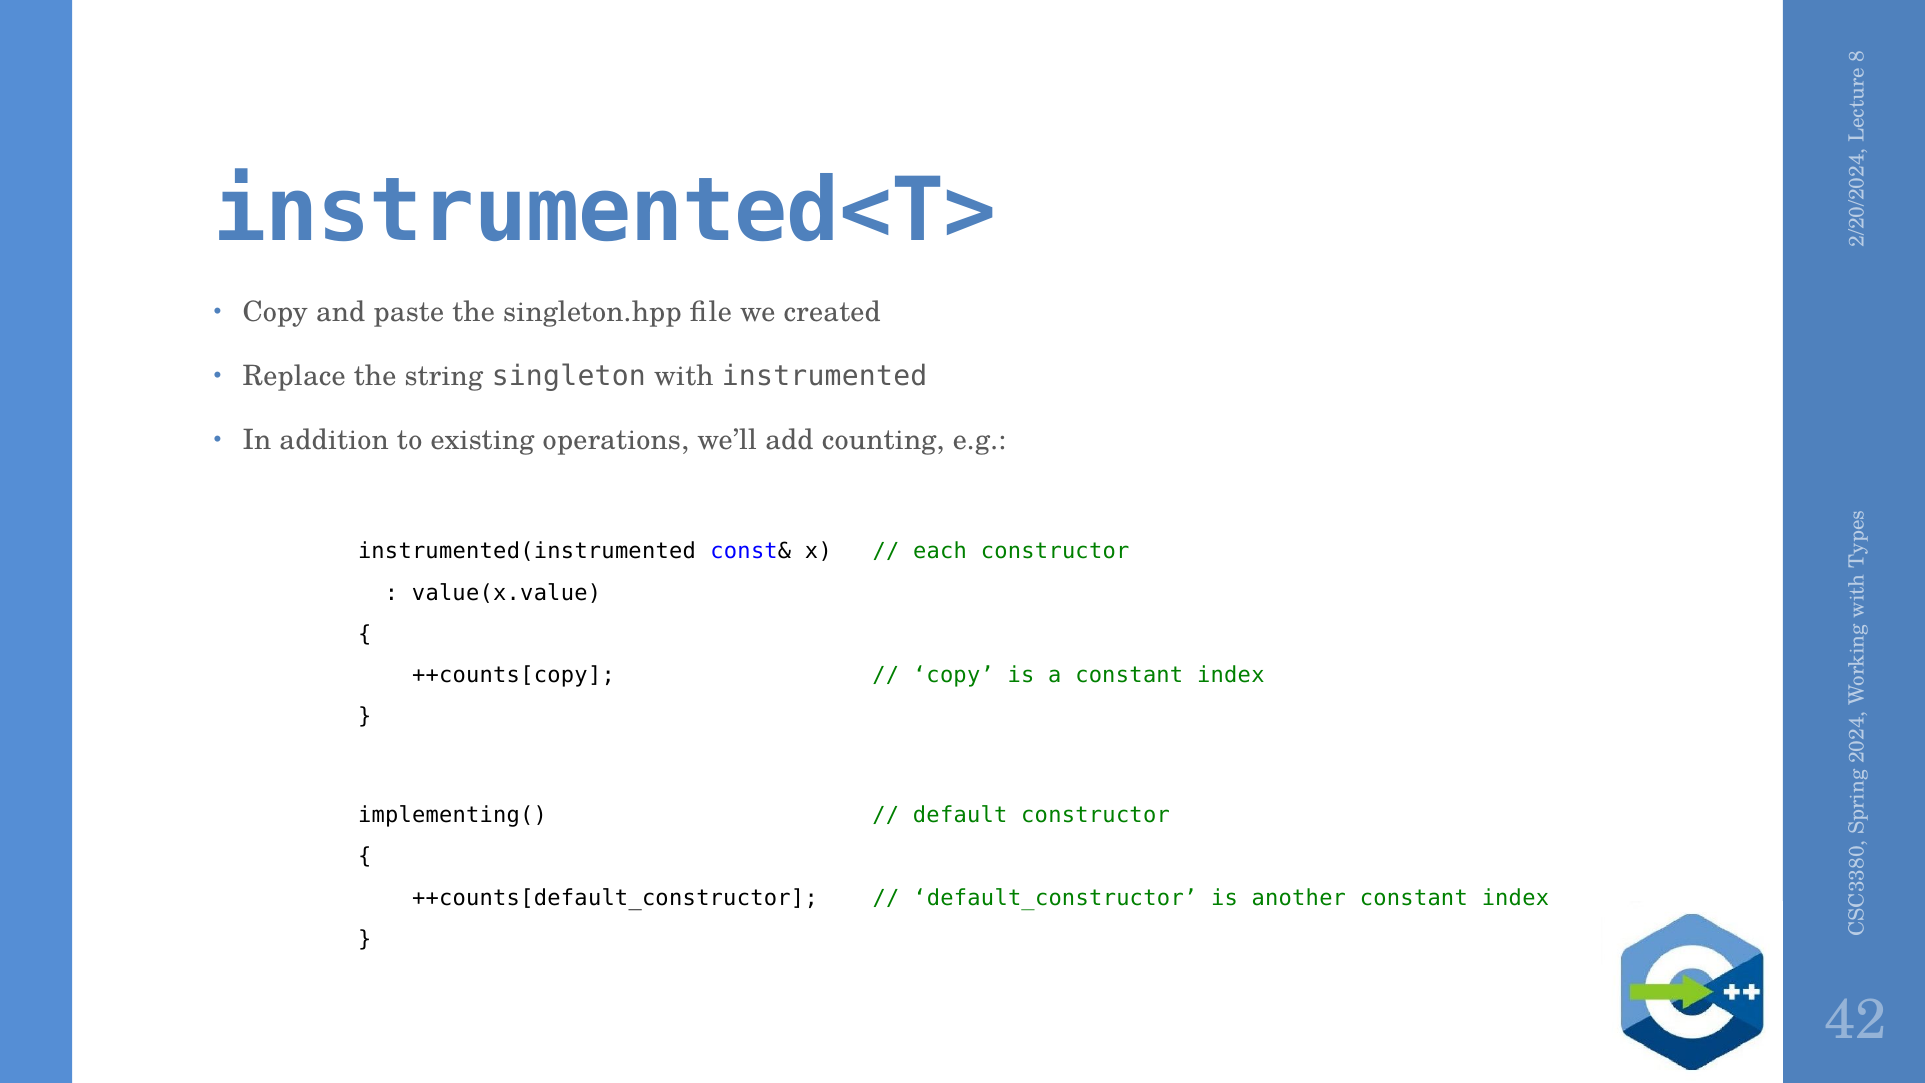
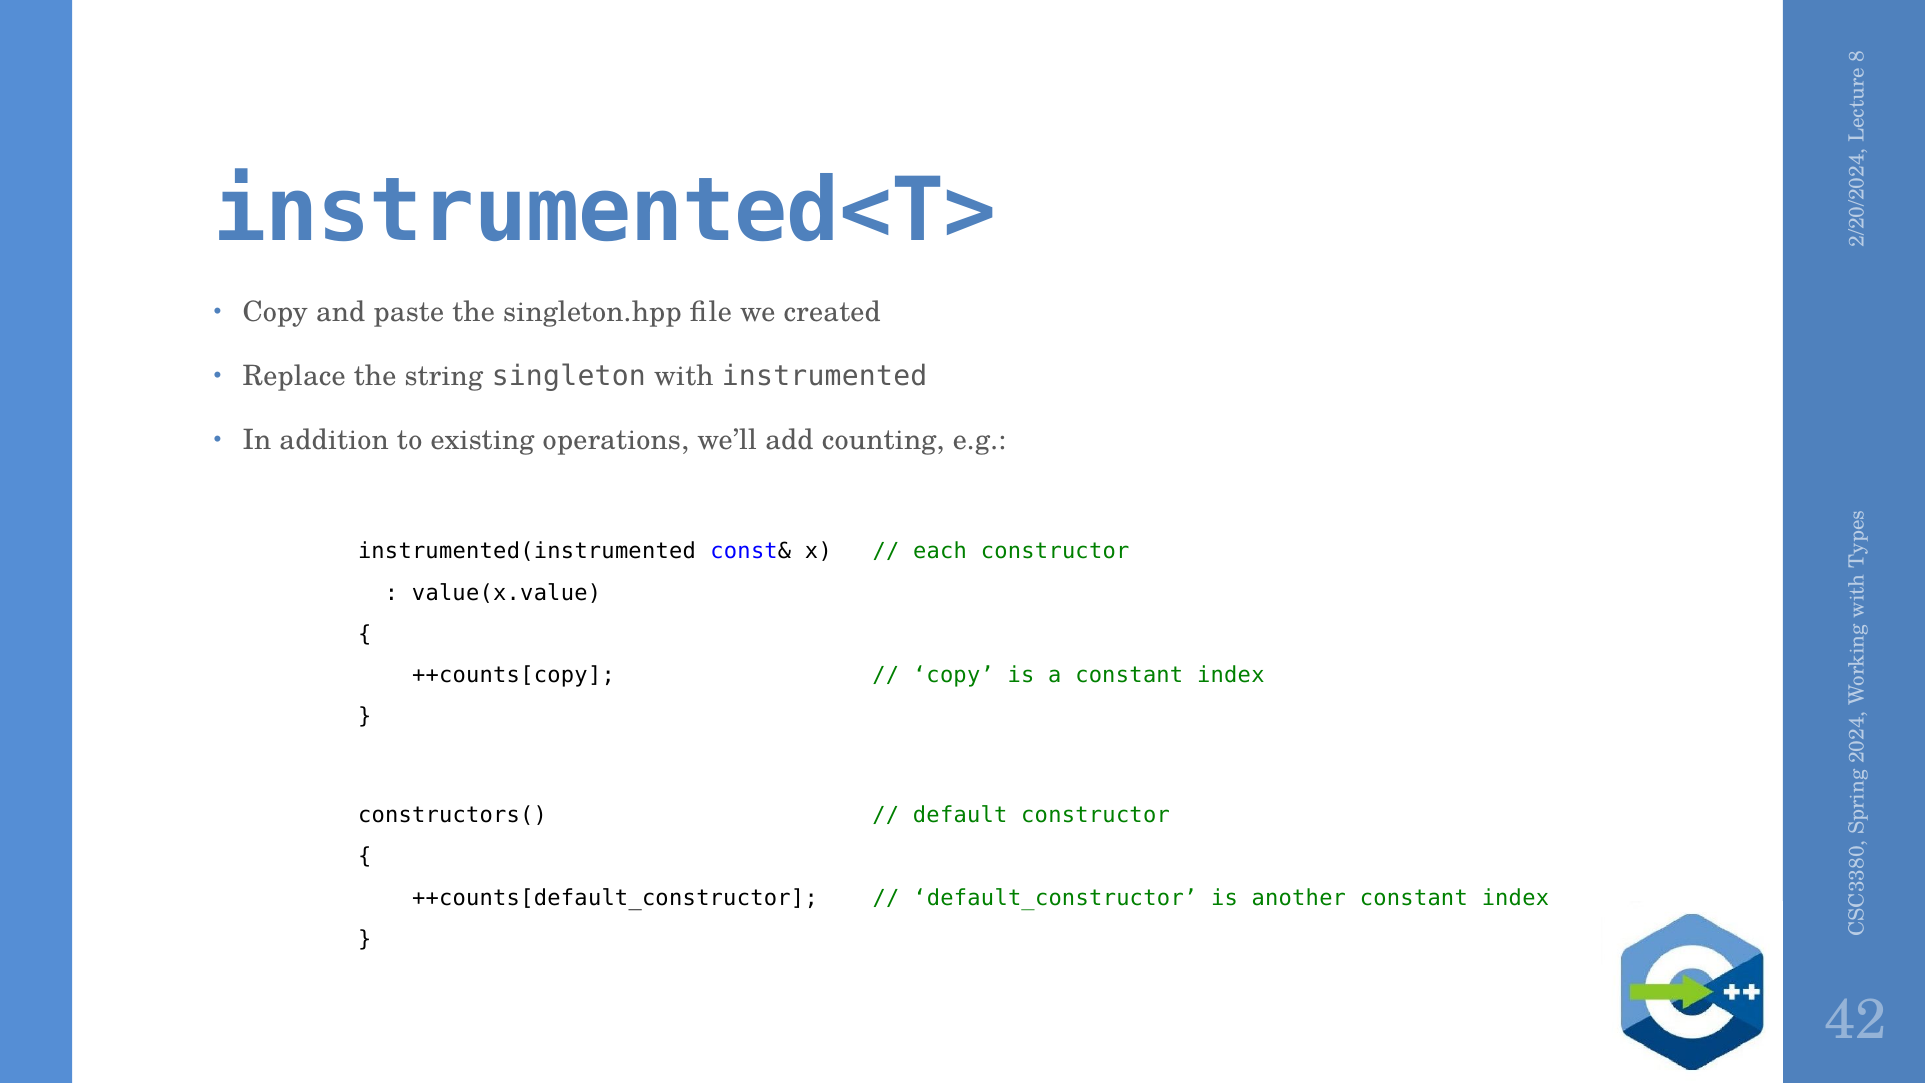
implementing(: implementing( -> constructors(
